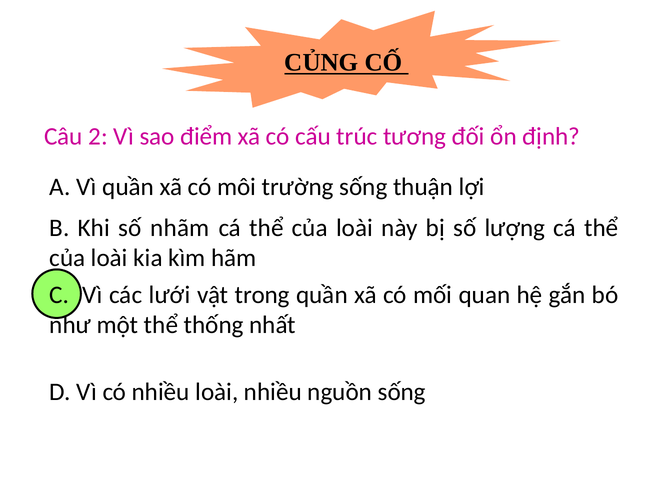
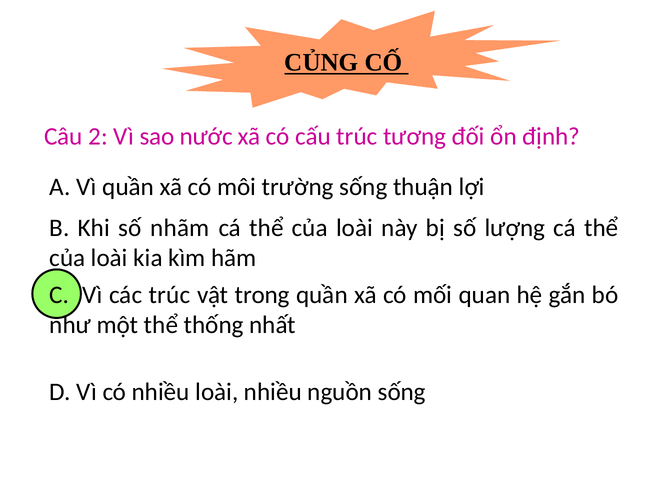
điểm: điểm -> nước
các lưới: lưới -> trúc
